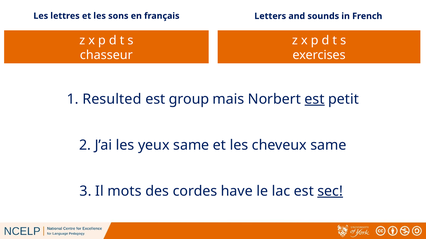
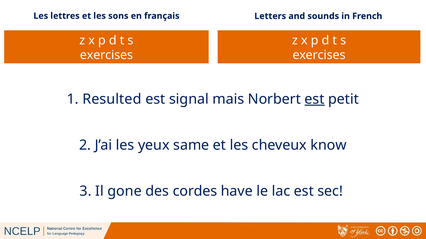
chasseur at (106, 55): chasseur -> exercises
group: group -> signal
cheveux same: same -> know
mots: mots -> gone
sec underline: present -> none
